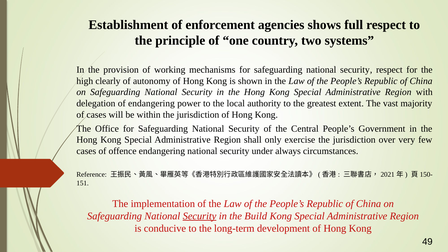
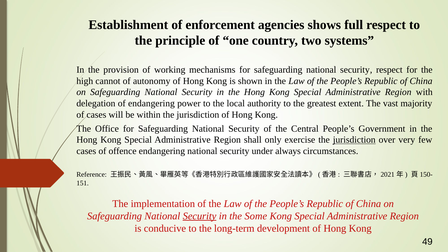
clearly: clearly -> cannot
jurisdiction at (354, 140) underline: none -> present
Build: Build -> Some
